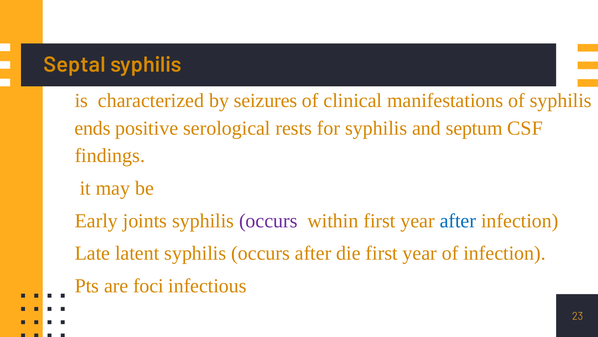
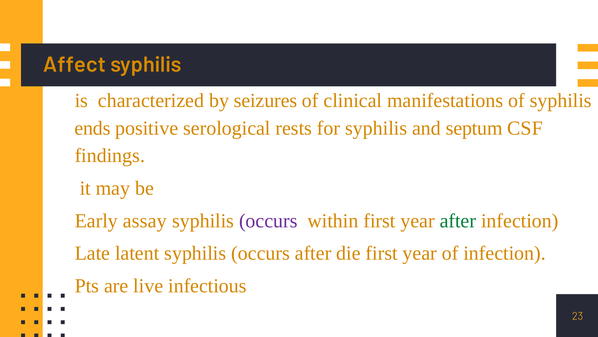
Septal: Septal -> Affect
joints: joints -> assay
after at (458, 220) colour: blue -> green
foci: foci -> live
